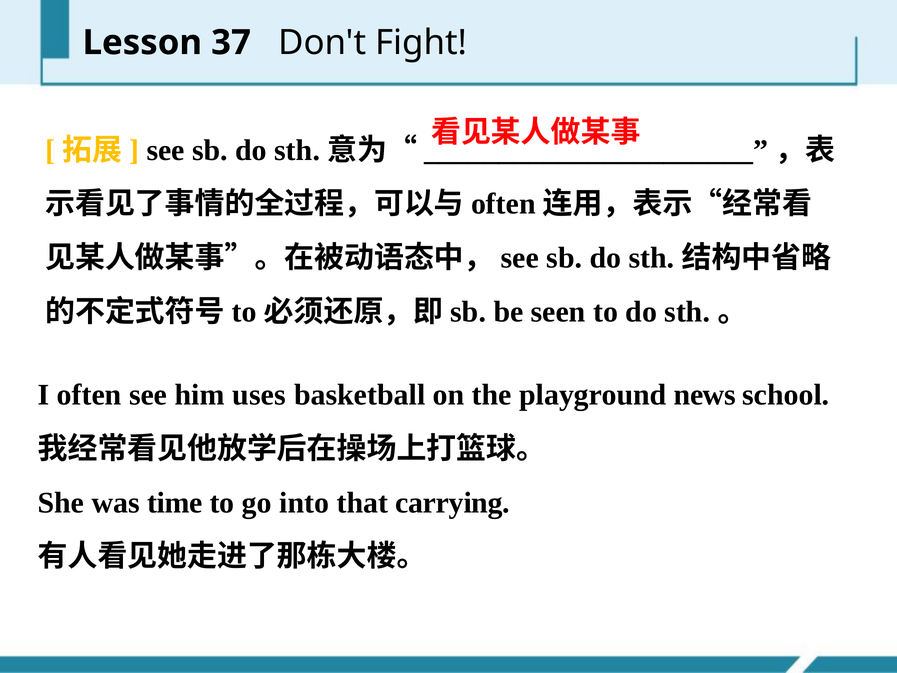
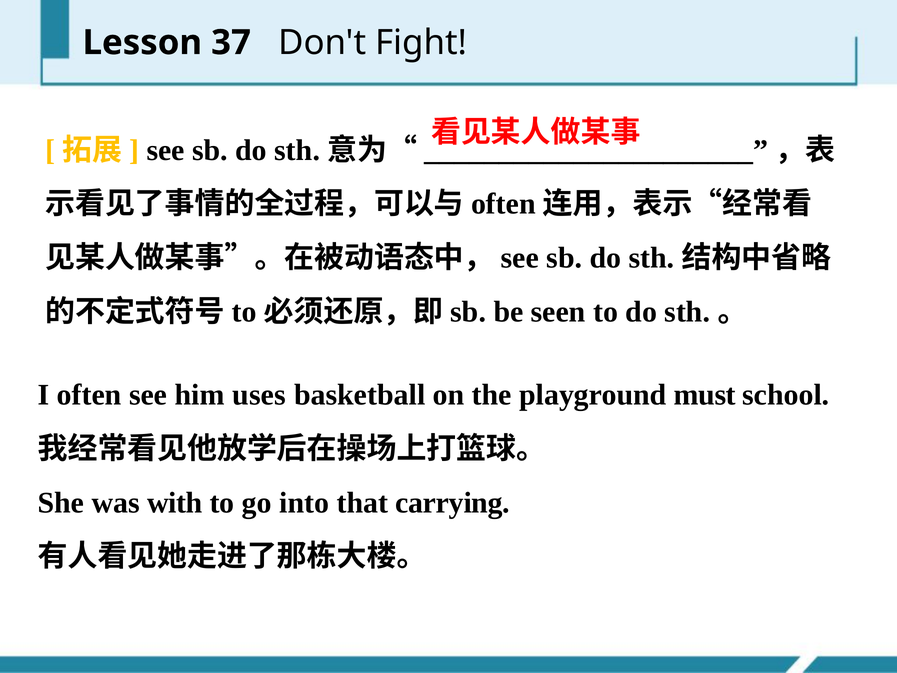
news: news -> must
time: time -> with
